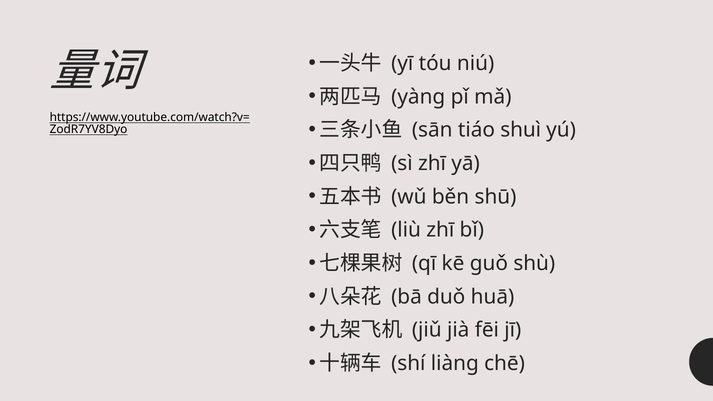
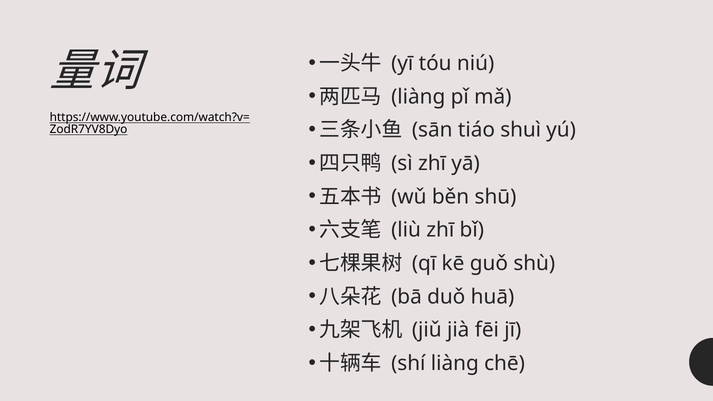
yàng at (418, 97): yàng -> liàng
